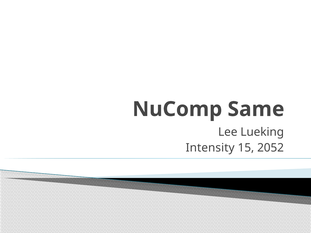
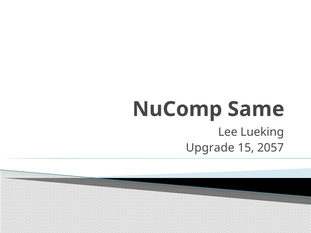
Intensity: Intensity -> Upgrade
2052: 2052 -> 2057
